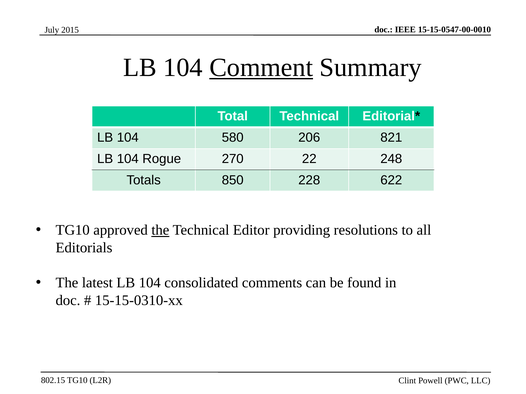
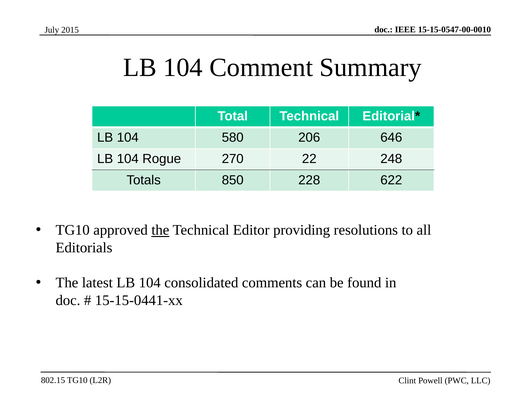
Comment underline: present -> none
821: 821 -> 646
15-15-0310-xx: 15-15-0310-xx -> 15-15-0441-xx
